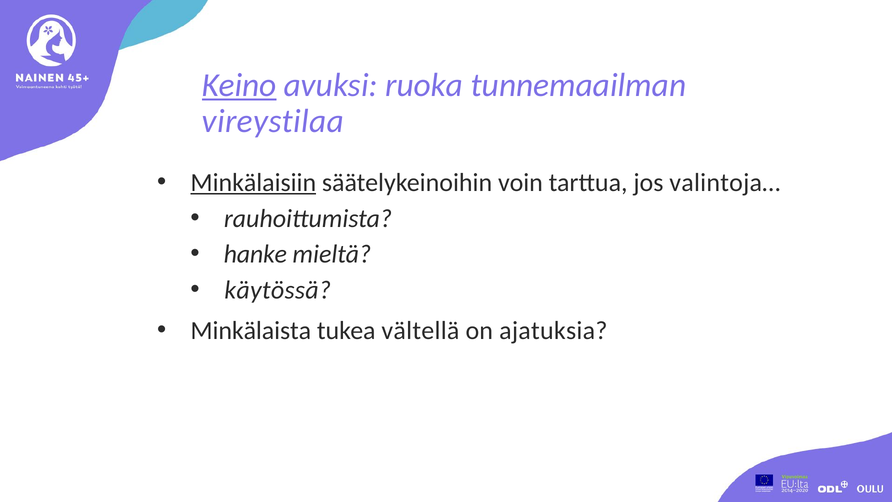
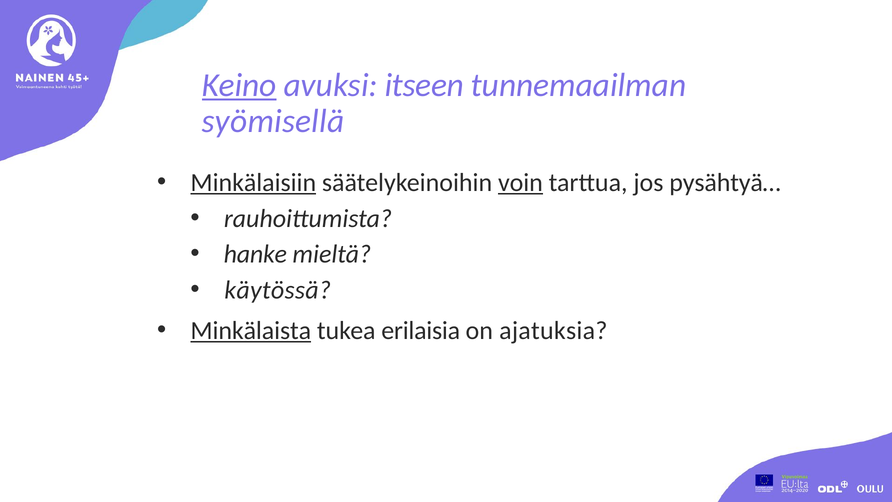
ruoka: ruoka -> itseen
vireystilaa: vireystilaa -> syömisellä
voin underline: none -> present
valintoja…: valintoja… -> pysähtyä…
Minkälaista underline: none -> present
vältellä: vältellä -> erilaisia
